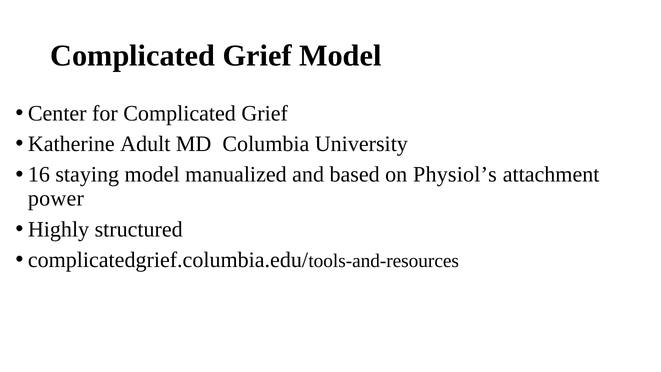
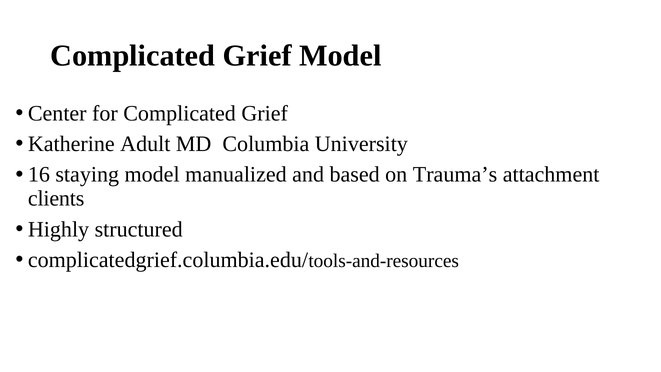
Physiol’s: Physiol’s -> Trauma’s
power: power -> clients
